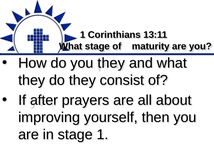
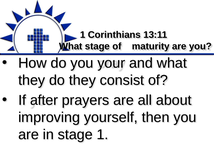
you they: they -> your
